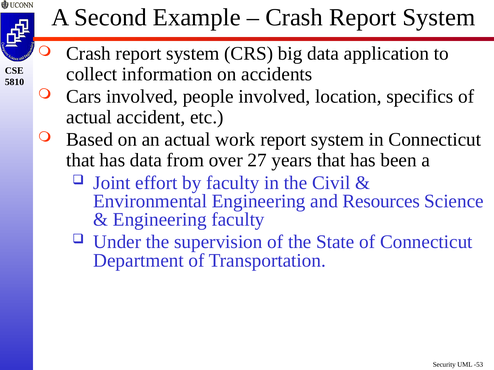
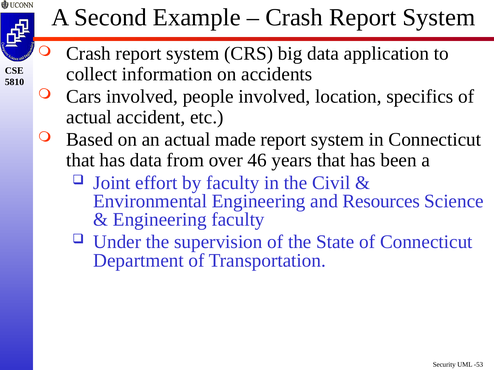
work: work -> made
27: 27 -> 46
